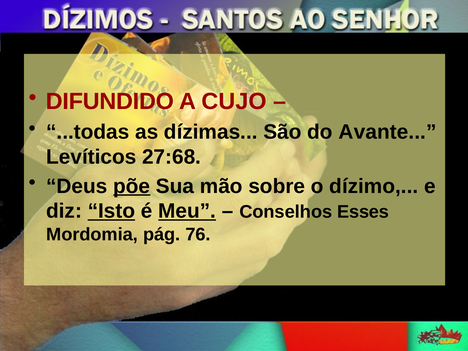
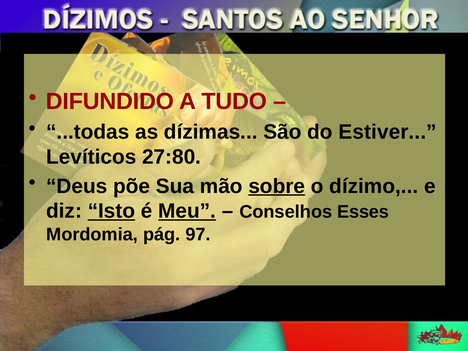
CUJO: CUJO -> TUDO
Avante: Avante -> Estiver
27:68: 27:68 -> 27:80
põe underline: present -> none
sobre underline: none -> present
76: 76 -> 97
